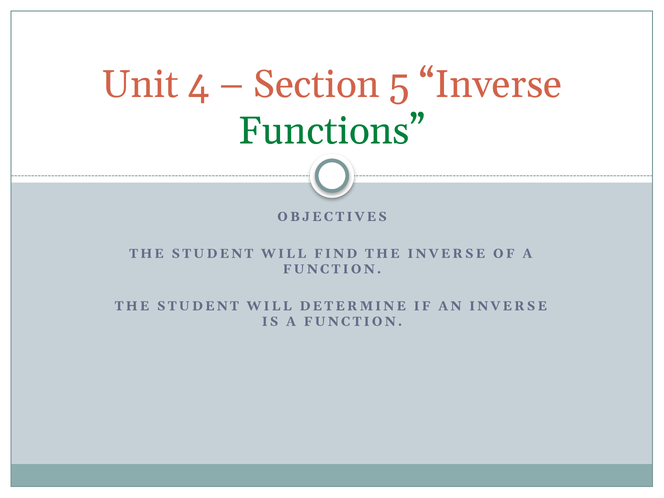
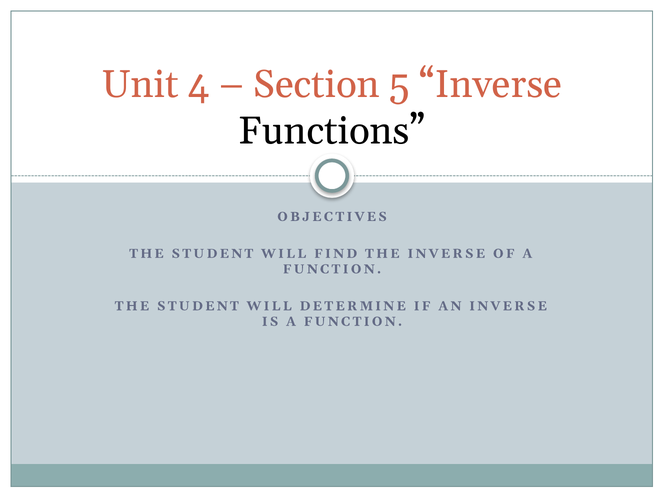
Functions colour: green -> black
